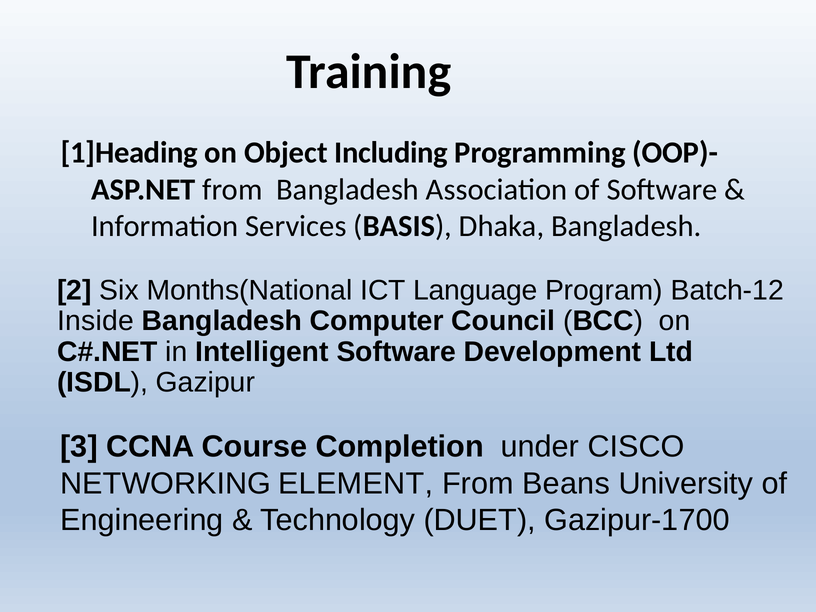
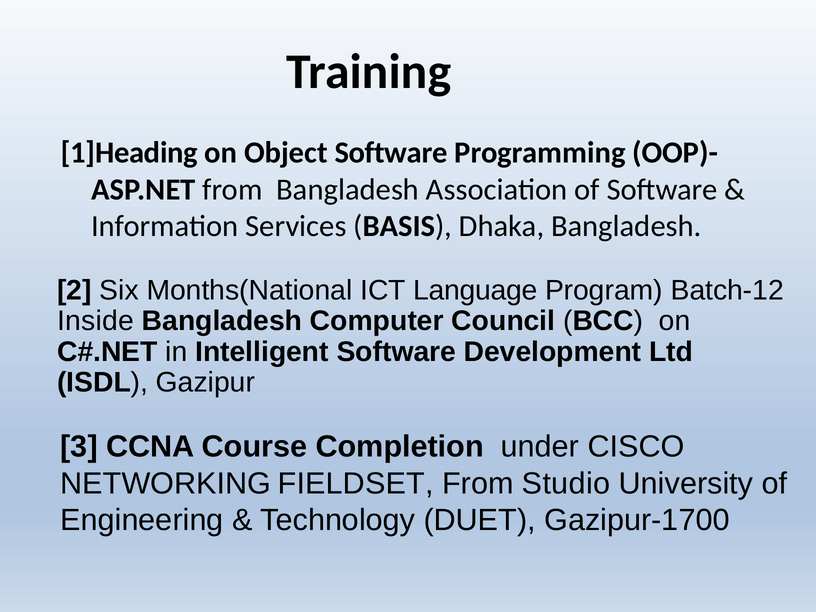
Object Including: Including -> Software
ELEMENT: ELEMENT -> FIELDSET
Beans: Beans -> Studio
